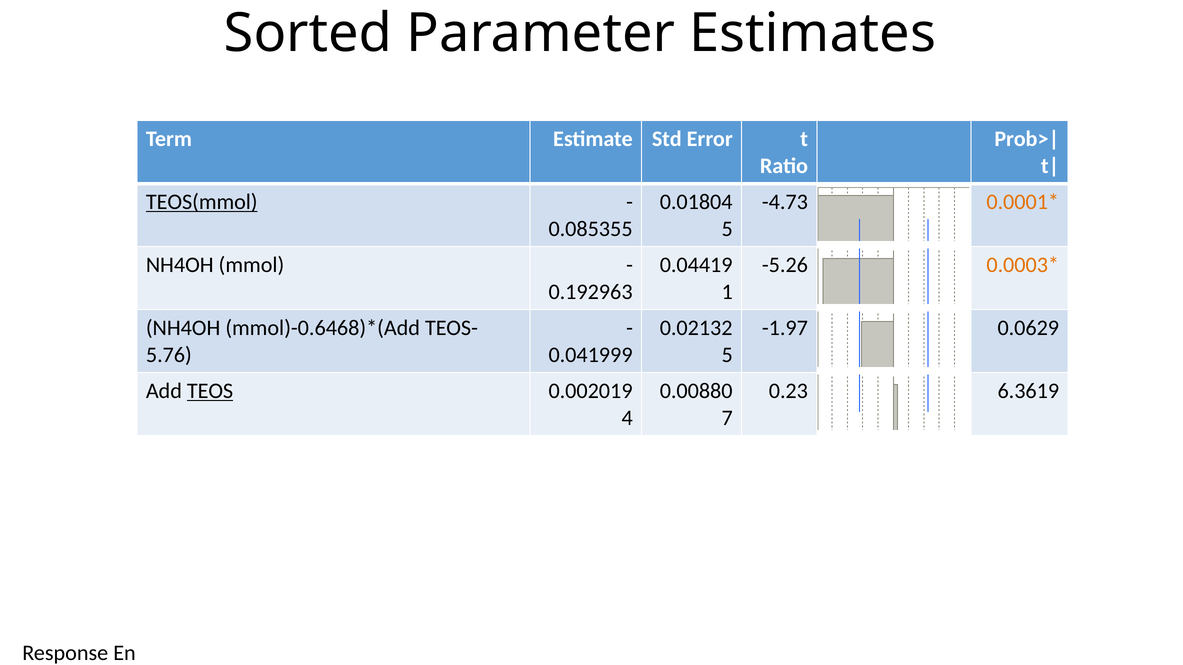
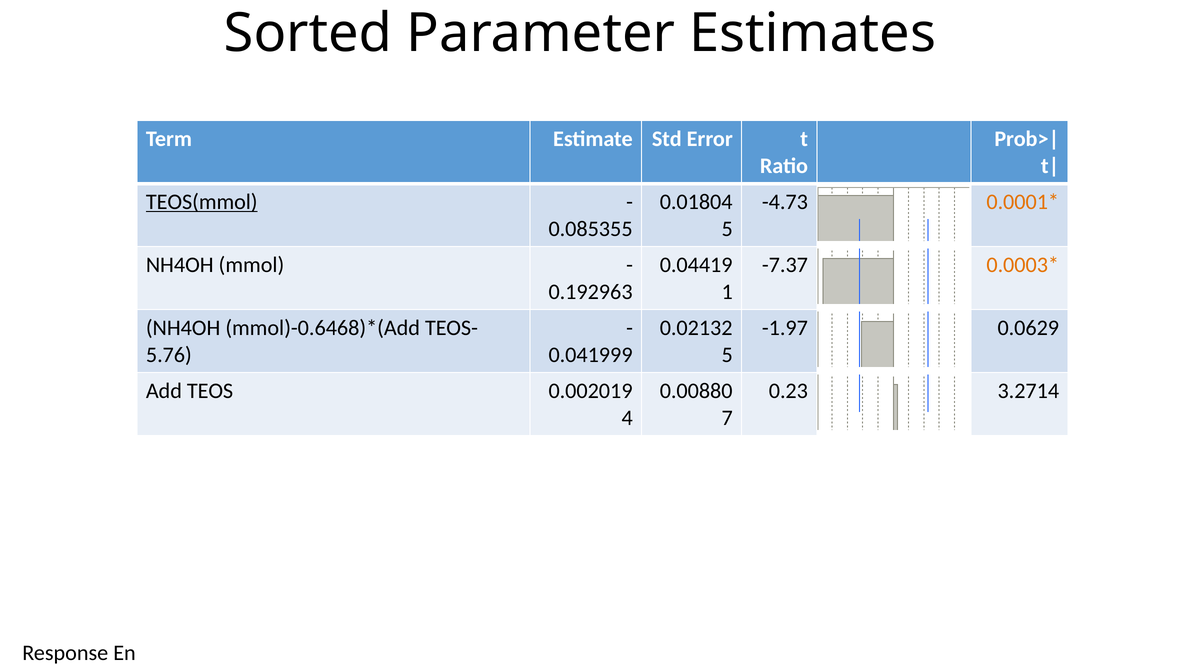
-5.26: -5.26 -> -7.37
TEOS underline: present -> none
6.3619: 6.3619 -> 3.2714
